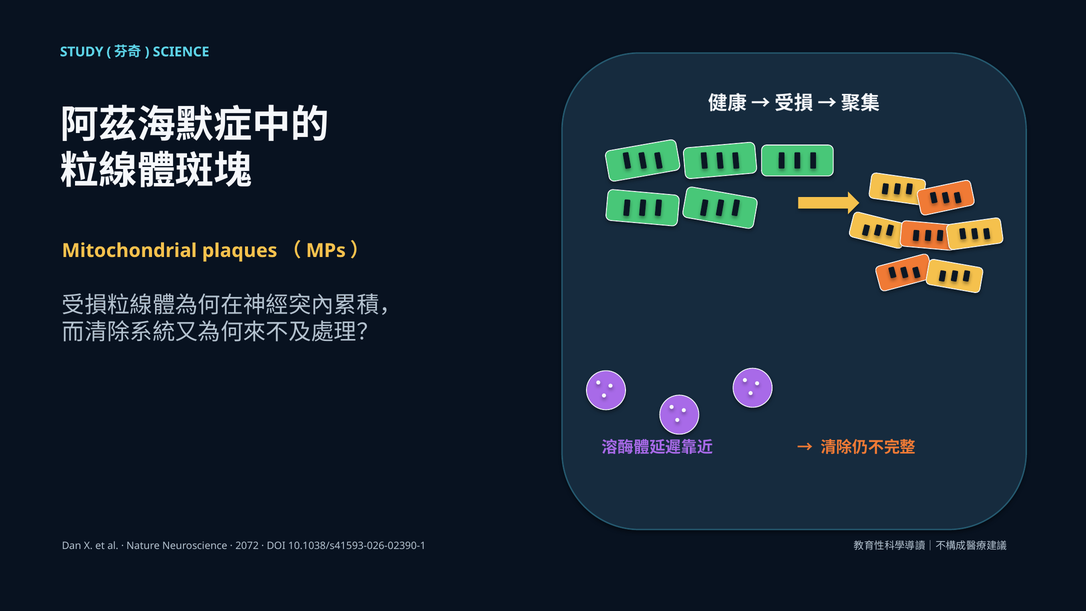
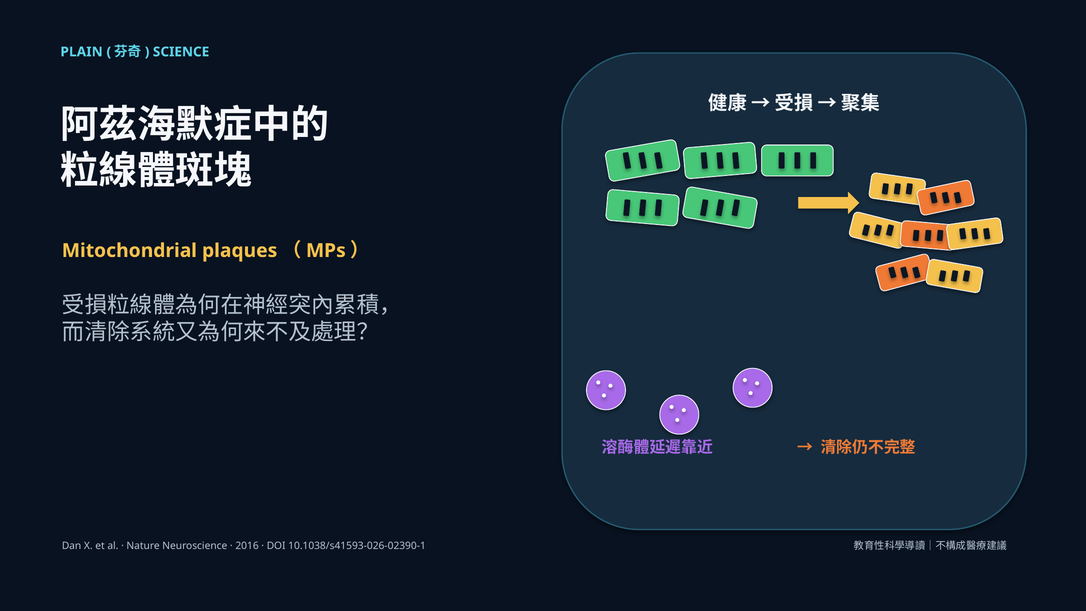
STUDY: STUDY -> PLAIN
2072: 2072 -> 2016
